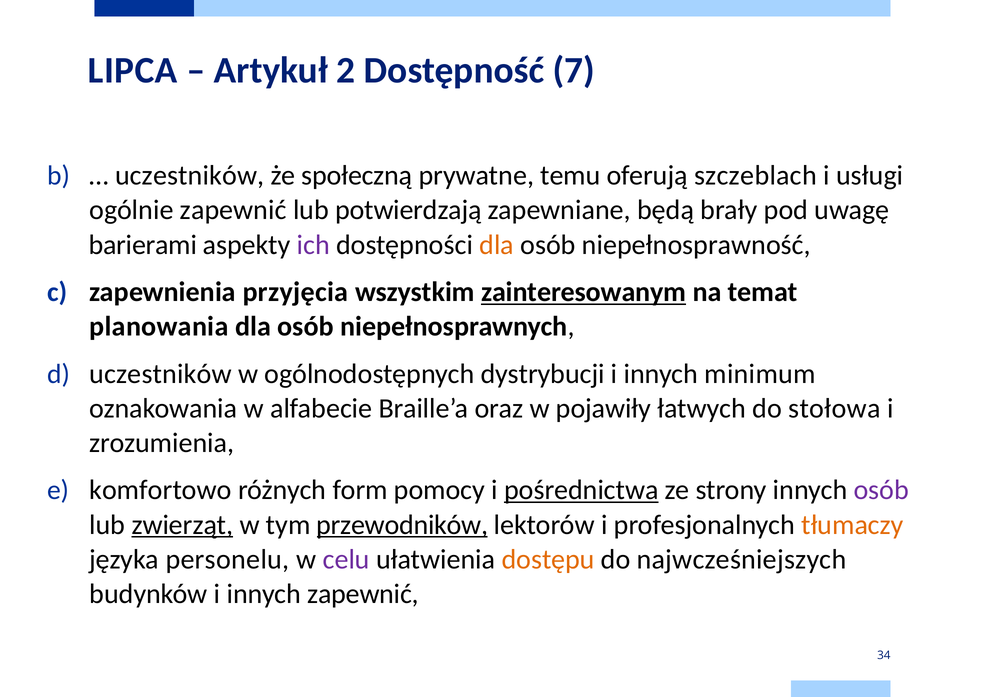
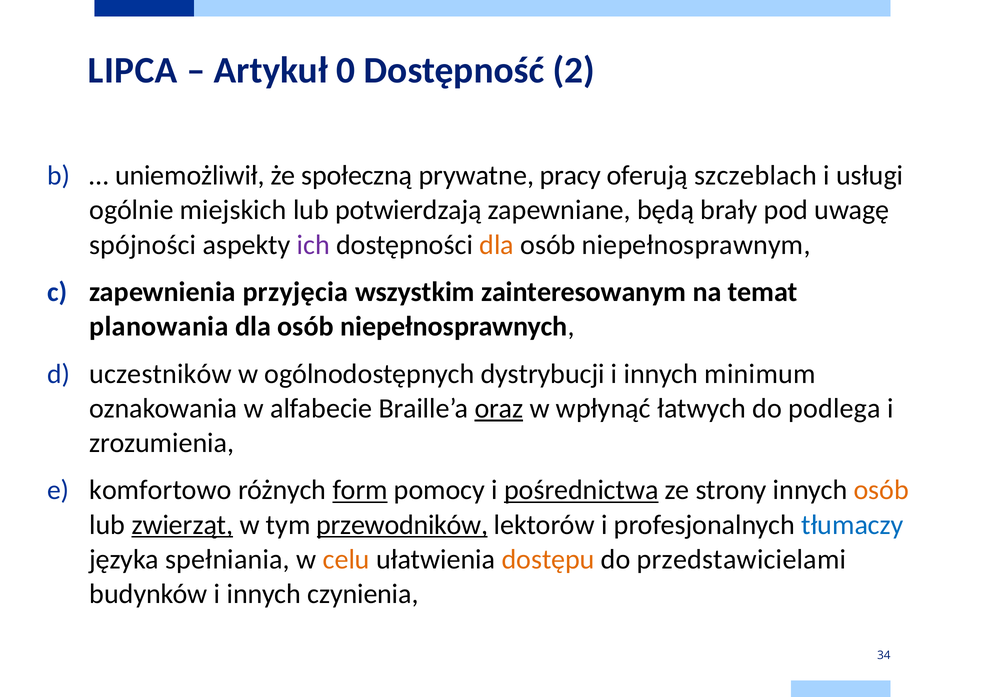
2: 2 -> 0
7: 7 -> 2
uczestników at (190, 175): uczestników -> uniemożliwił
temu: temu -> pracy
ogólnie zapewnić: zapewnić -> miejskich
barierami: barierami -> spójności
niepełnosprawność: niepełnosprawność -> niepełnosprawnym
zainteresowanym underline: present -> none
oraz underline: none -> present
pojawiły: pojawiły -> wpłynąć
stołowa: stołowa -> podlega
form underline: none -> present
osób at (881, 490) colour: purple -> orange
tłumaczy colour: orange -> blue
personelu: personelu -> spełniania
celu colour: purple -> orange
najwcześniejszych: najwcześniejszych -> przedstawicielami
innych zapewnić: zapewnić -> czynienia
